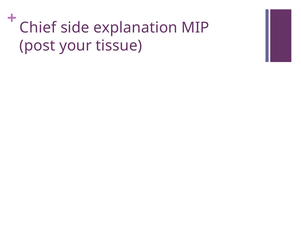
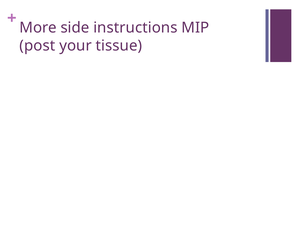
Chief: Chief -> More
explanation: explanation -> instructions
